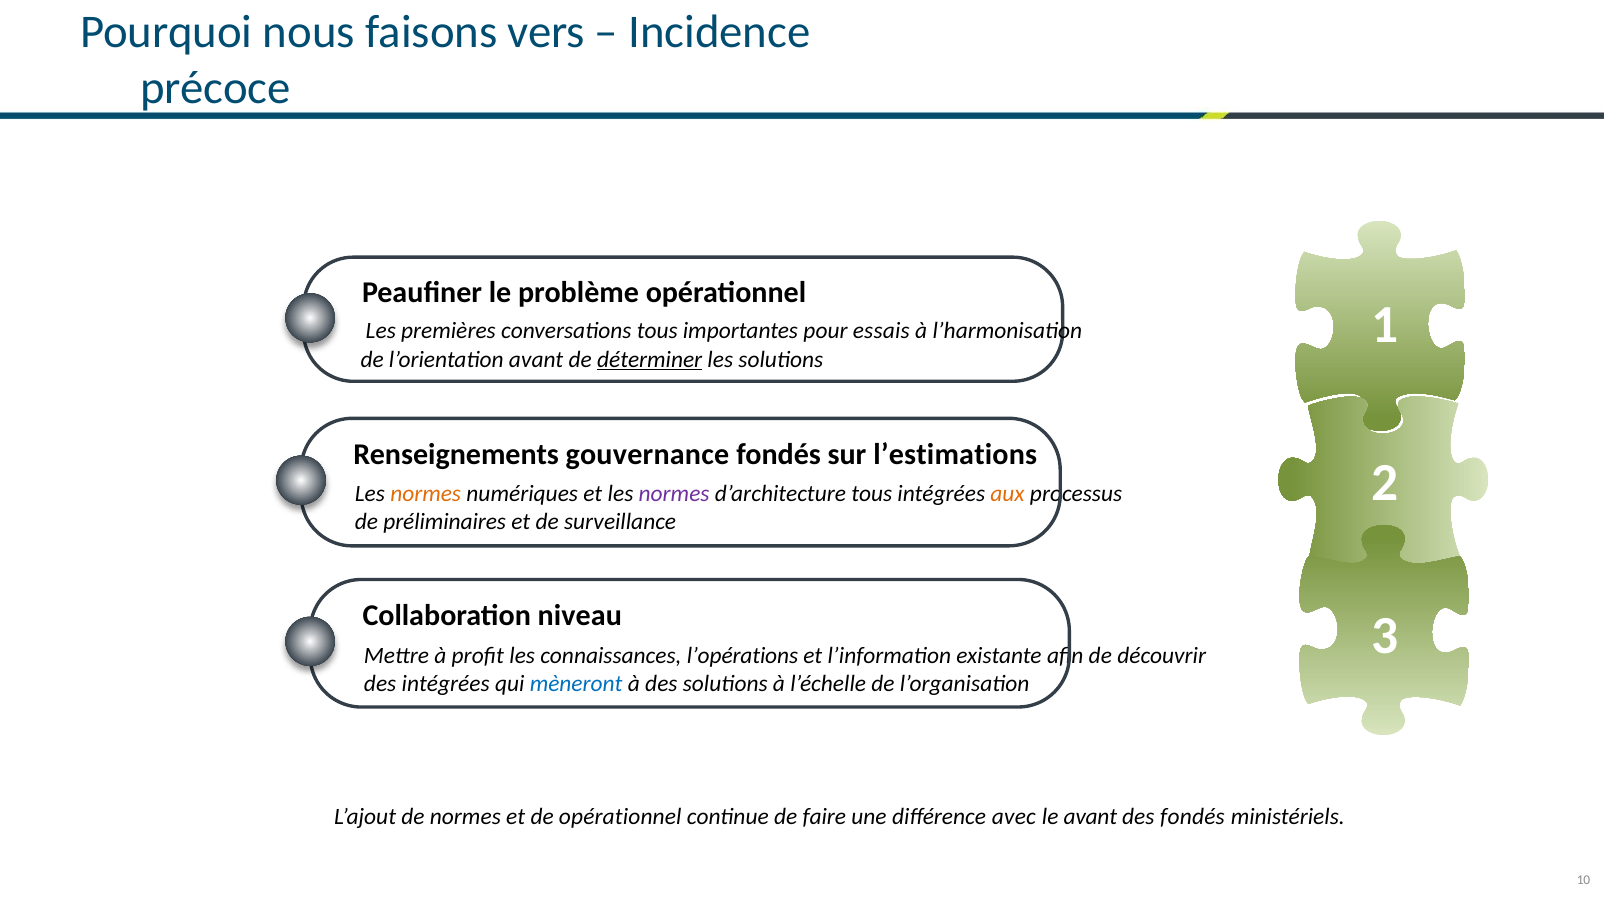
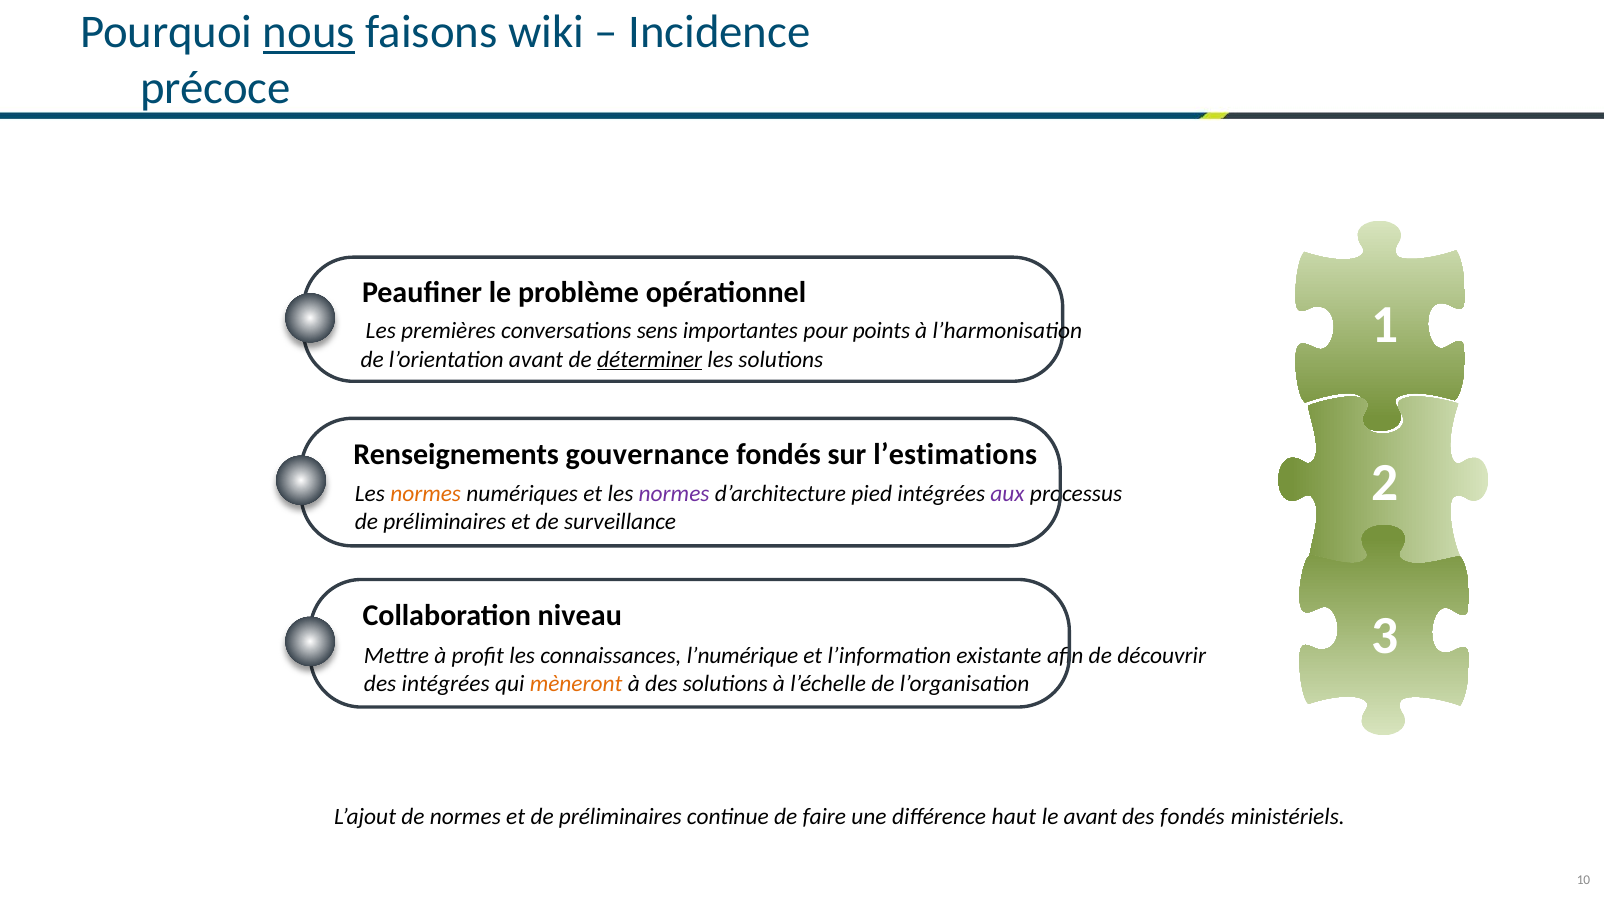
nous underline: none -> present
vers: vers -> wiki
conversations tous: tous -> sens
essais: essais -> points
d’architecture tous: tous -> pied
aux colour: orange -> purple
l’opérations: l’opérations -> l’numérique
mèneront colour: blue -> orange
et de opérationnel: opérationnel -> préliminaires
avec: avec -> haut
